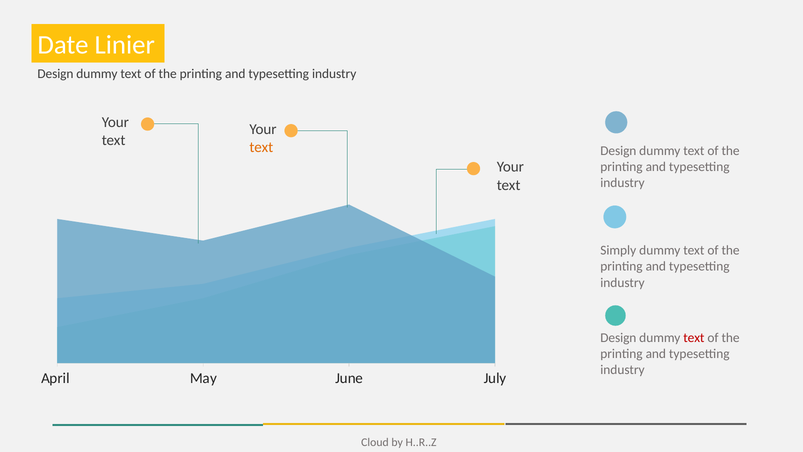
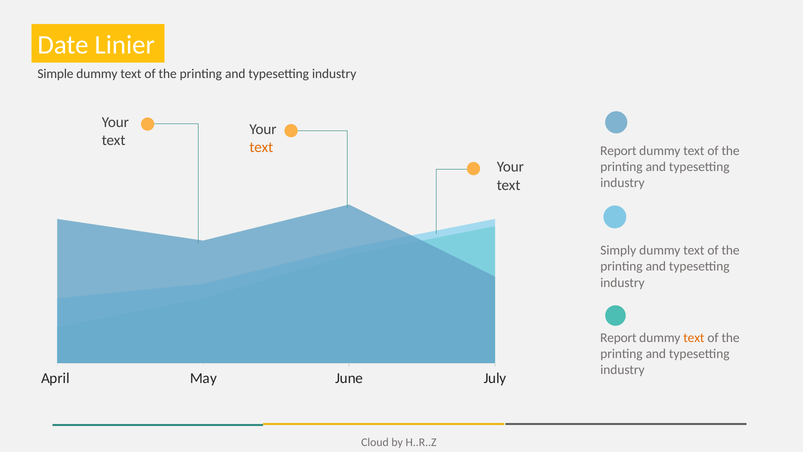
Design at (55, 74): Design -> Simple
Design at (618, 151): Design -> Report
Design at (618, 338): Design -> Report
text at (694, 338) colour: red -> orange
